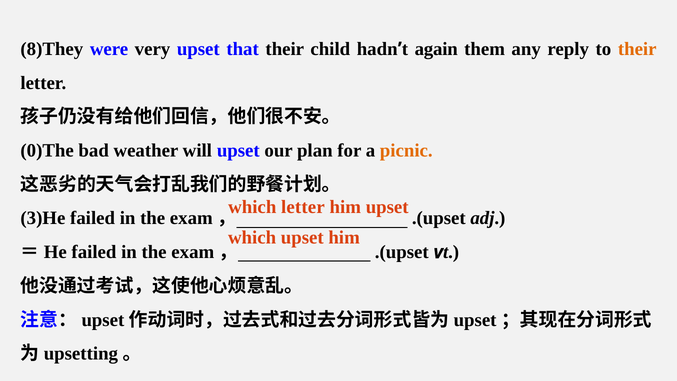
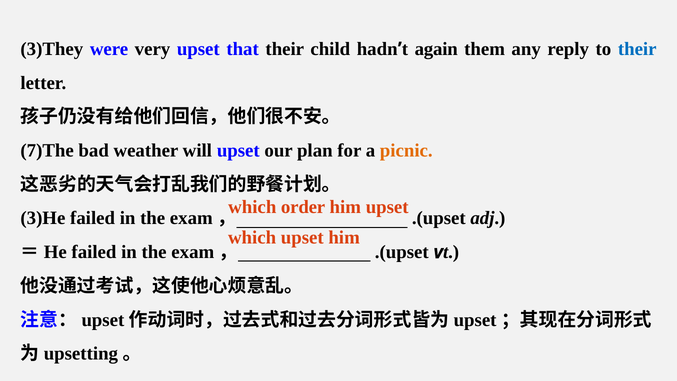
8)They: 8)They -> 3)They
their at (637, 49) colour: orange -> blue
0)The: 0)The -> 7)The
which letter: letter -> order
